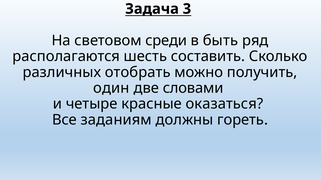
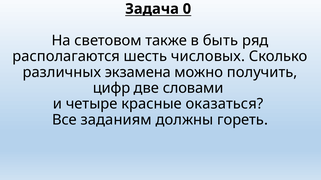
3: 3 -> 0
среди: среди -> также
составить: составить -> числовых
отобрать: отобрать -> экзамена
один: один -> цифр
